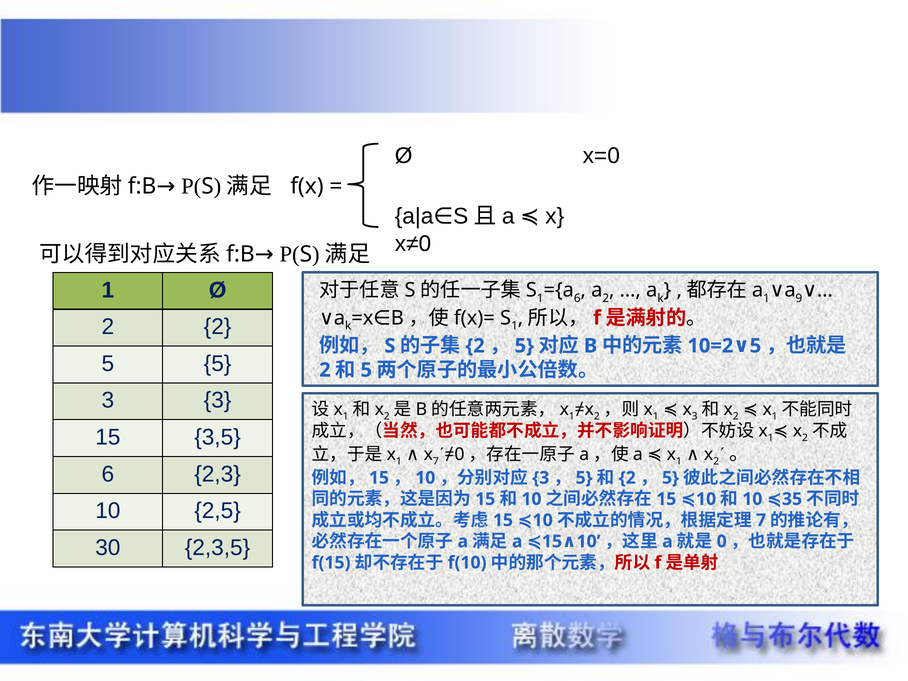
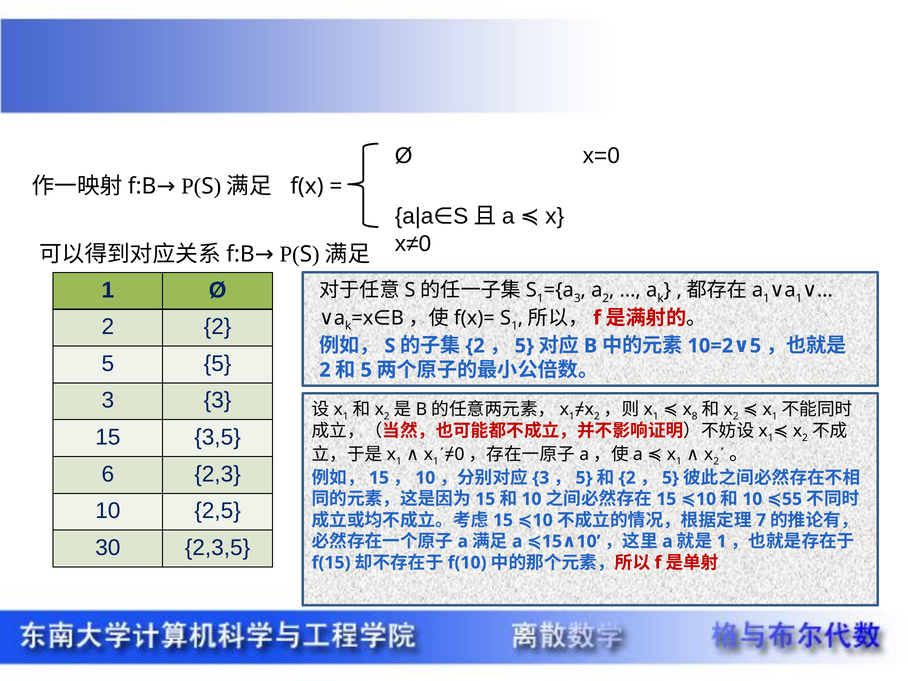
6 at (577, 298): 6 -> 3
a 9: 9 -> 1
x 3: 3 -> 8
7 at (436, 462): 7 -> 1
35: 35 -> 55
0 at (722, 541): 0 -> 1
